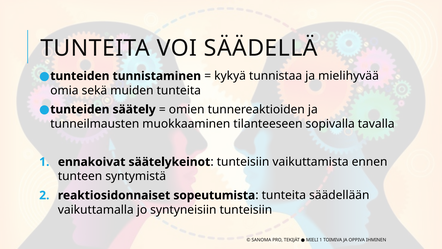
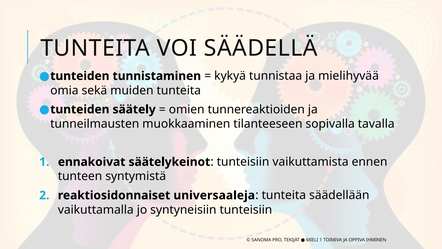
sopeutumista: sopeutumista -> universaaleja
